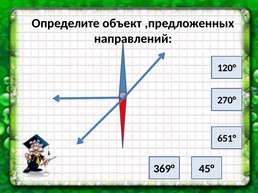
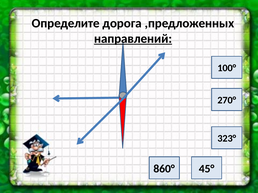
объект: объект -> дорога
направлений underline: none -> present
120°: 120° -> 100°
651°: 651° -> 323°
369°: 369° -> 860°
